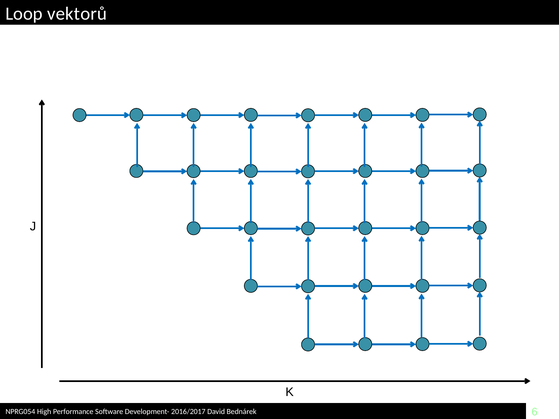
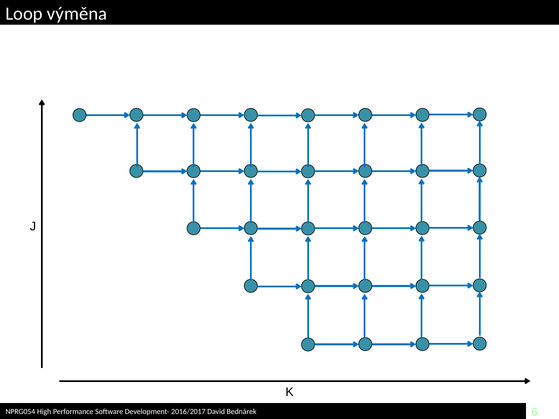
vektorů: vektorů -> výměna
